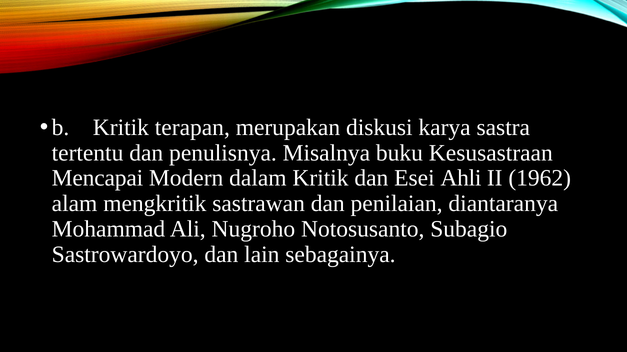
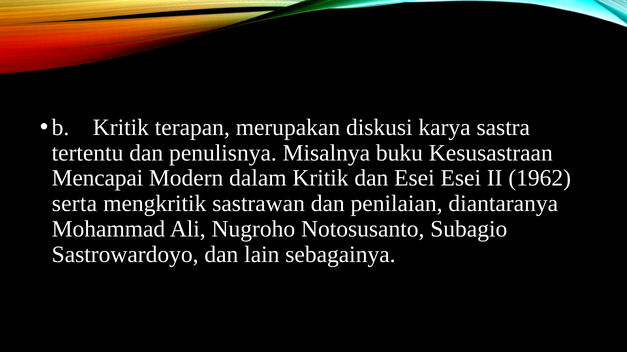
Esei Ahli: Ahli -> Esei
alam: alam -> serta
